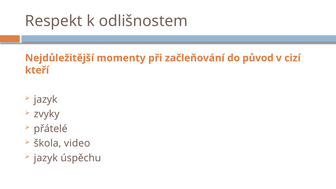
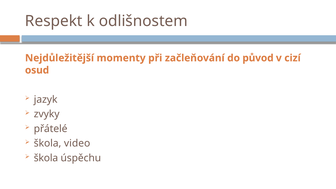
kteří: kteří -> osud
jazyk at (46, 158): jazyk -> škola
